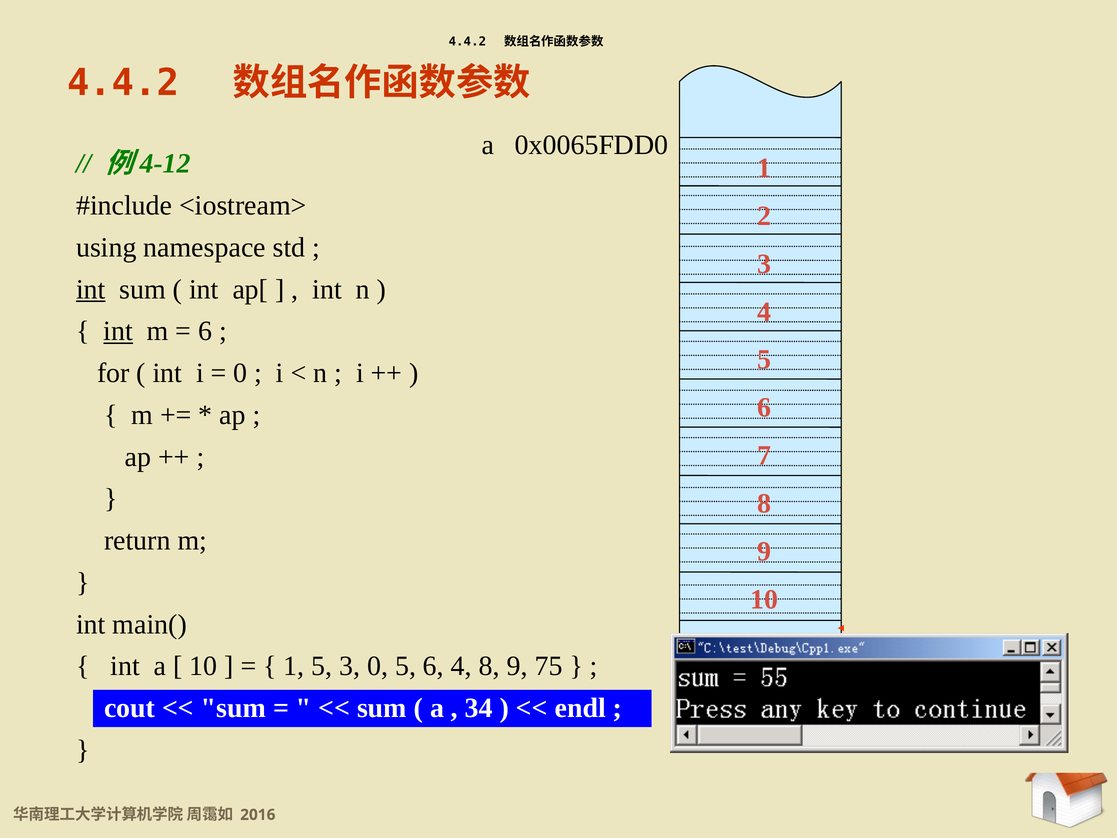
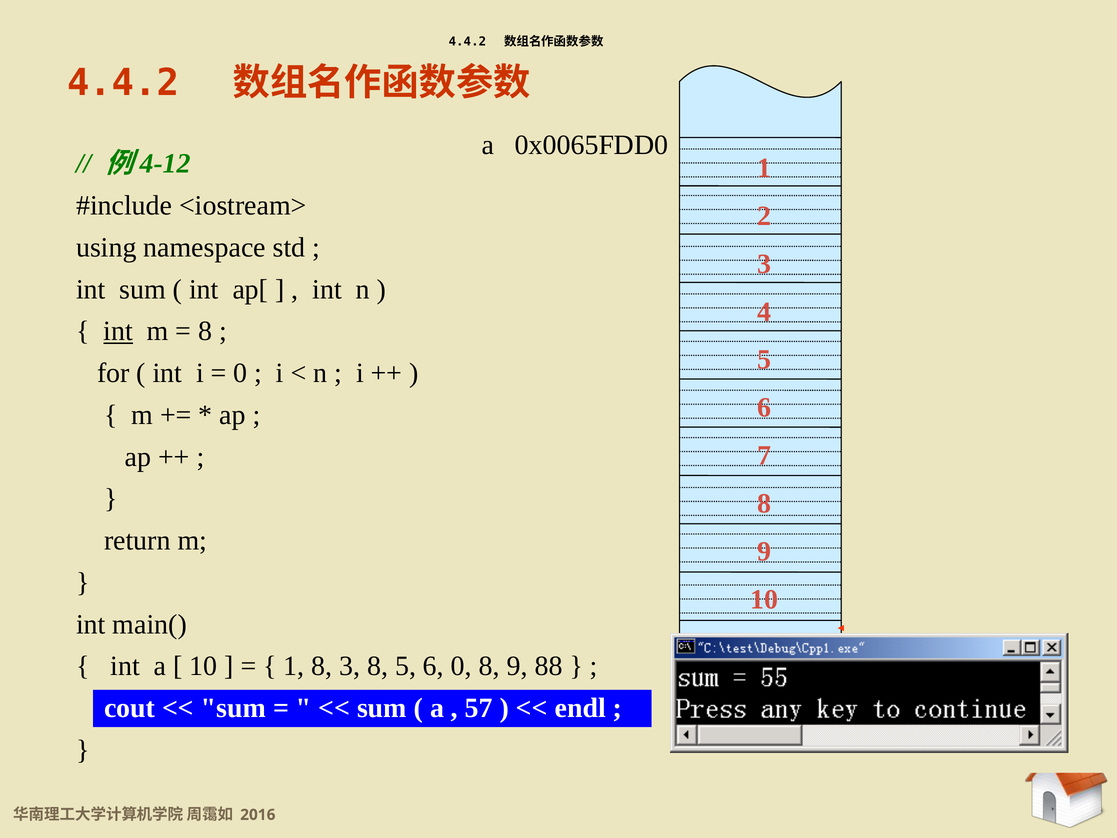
int at (91, 289) underline: present -> none
6 at (205, 331): 6 -> 8
1 5: 5 -> 8
3 0: 0 -> 8
6 4: 4 -> 0
75: 75 -> 88
34: 34 -> 57
